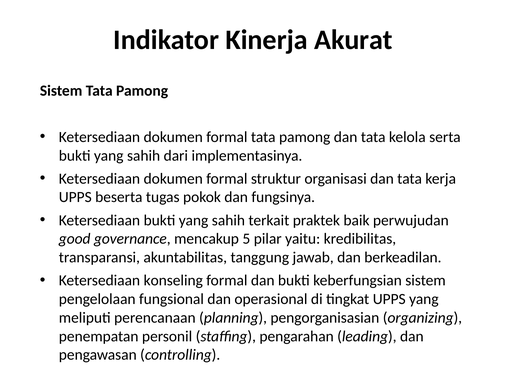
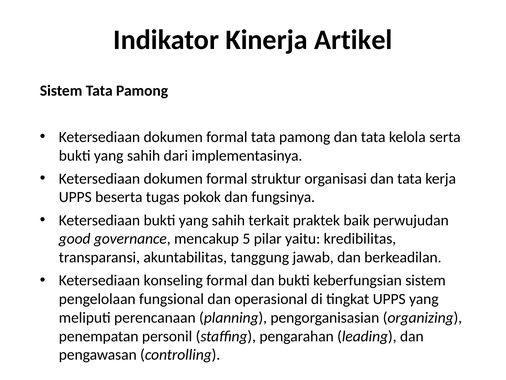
Akurat: Akurat -> Artikel
